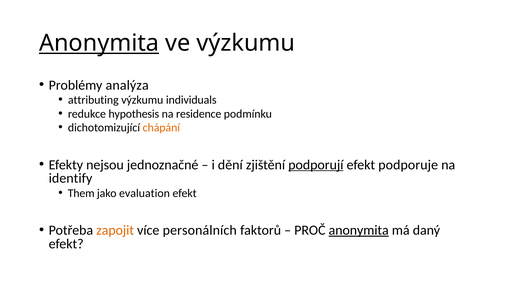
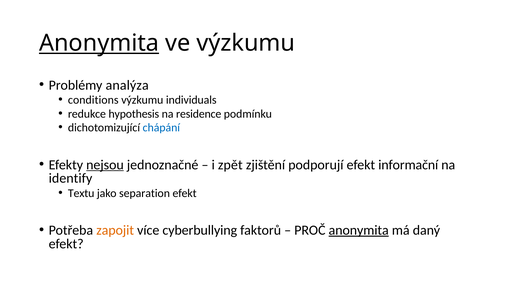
attributing: attributing -> conditions
chápání colour: orange -> blue
nejsou underline: none -> present
dění: dění -> zpět
podporují underline: present -> none
podporuje: podporuje -> informační
Them: Them -> Textu
evaluation: evaluation -> separation
personálních: personálních -> cyberbullying
